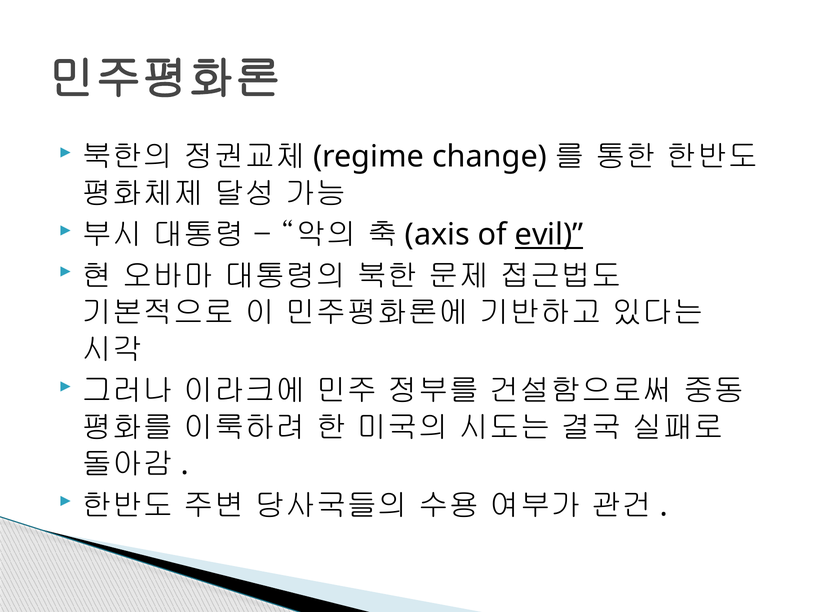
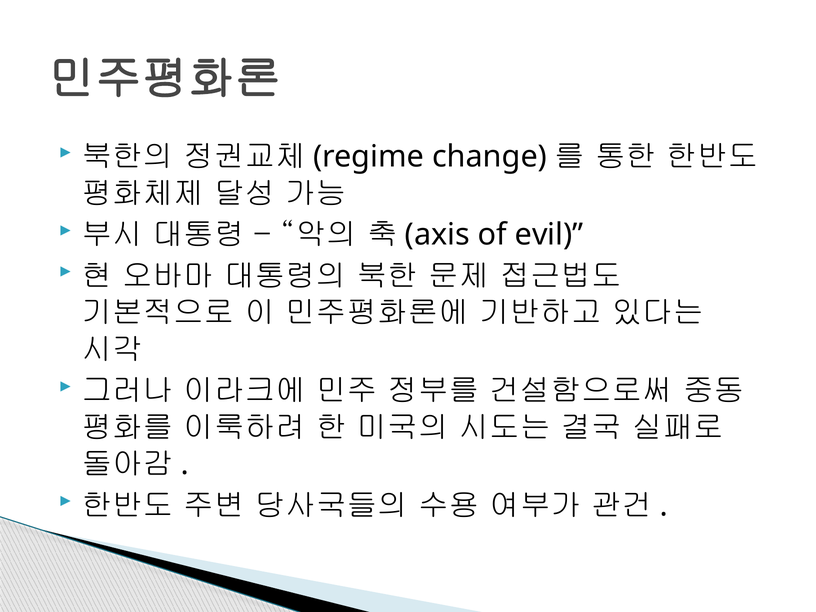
evil underline: present -> none
